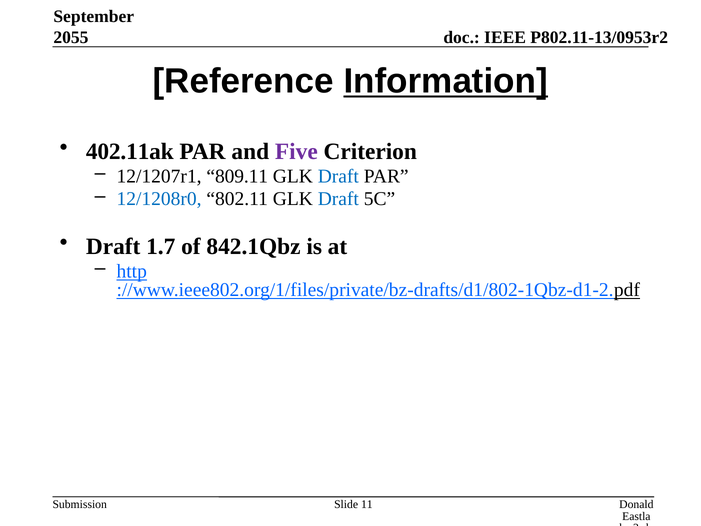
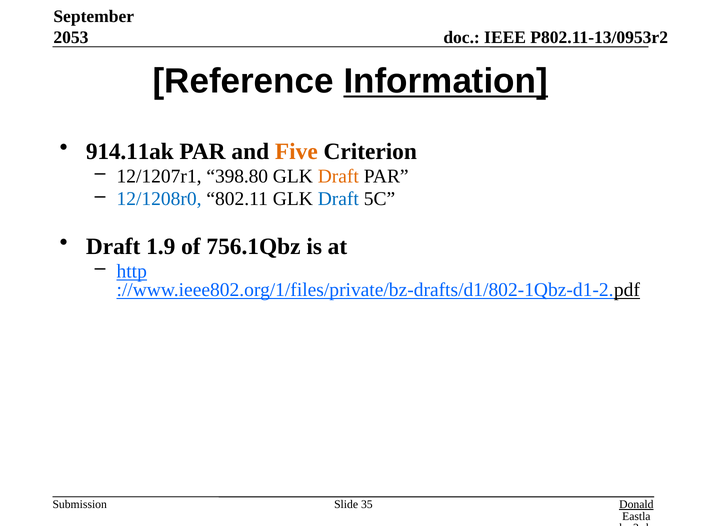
2055: 2055 -> 2053
402.11ak: 402.11ak -> 914.11ak
Five colour: purple -> orange
809.11: 809.11 -> 398.80
Draft at (338, 176) colour: blue -> orange
1.7: 1.7 -> 1.9
842.1Qbz: 842.1Qbz -> 756.1Qbz
Donald underline: none -> present
11: 11 -> 35
